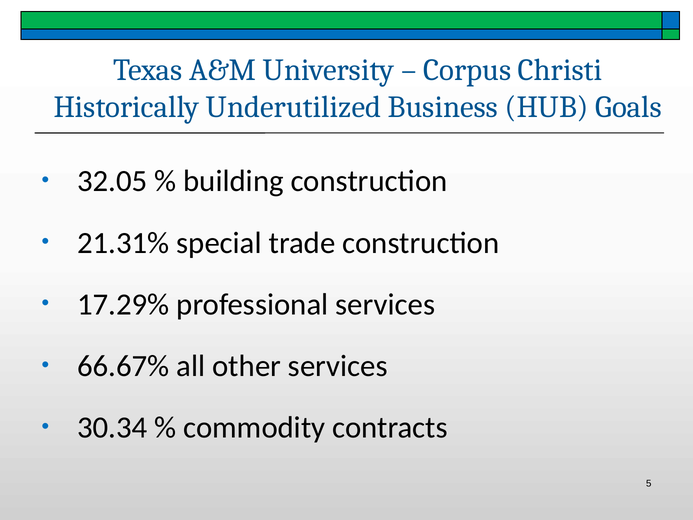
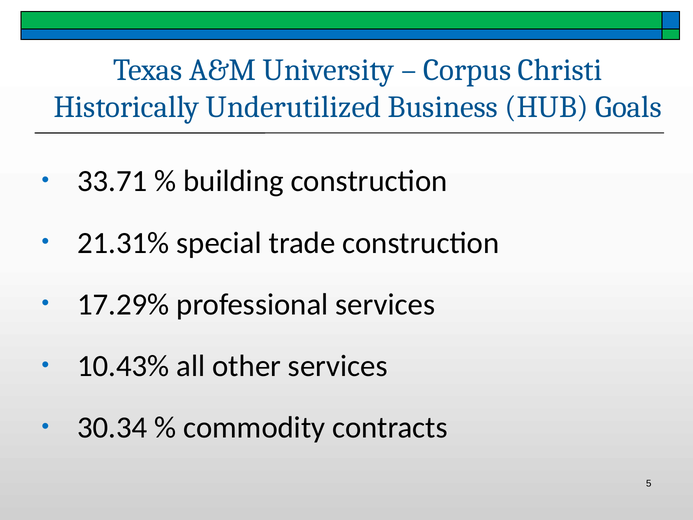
32.05: 32.05 -> 33.71
66.67%: 66.67% -> 10.43%
